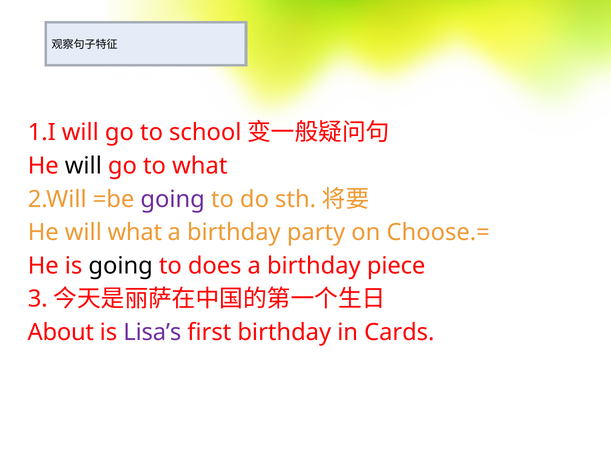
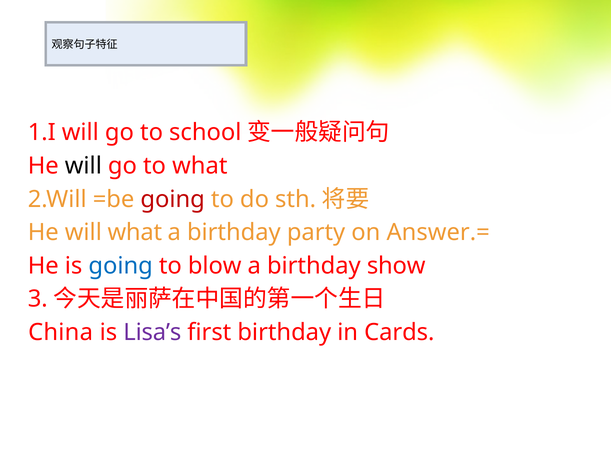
going at (173, 199) colour: purple -> red
Choose.=: Choose.= -> Answer.=
going at (121, 266) colour: black -> blue
does: does -> blow
piece: piece -> show
About: About -> China
